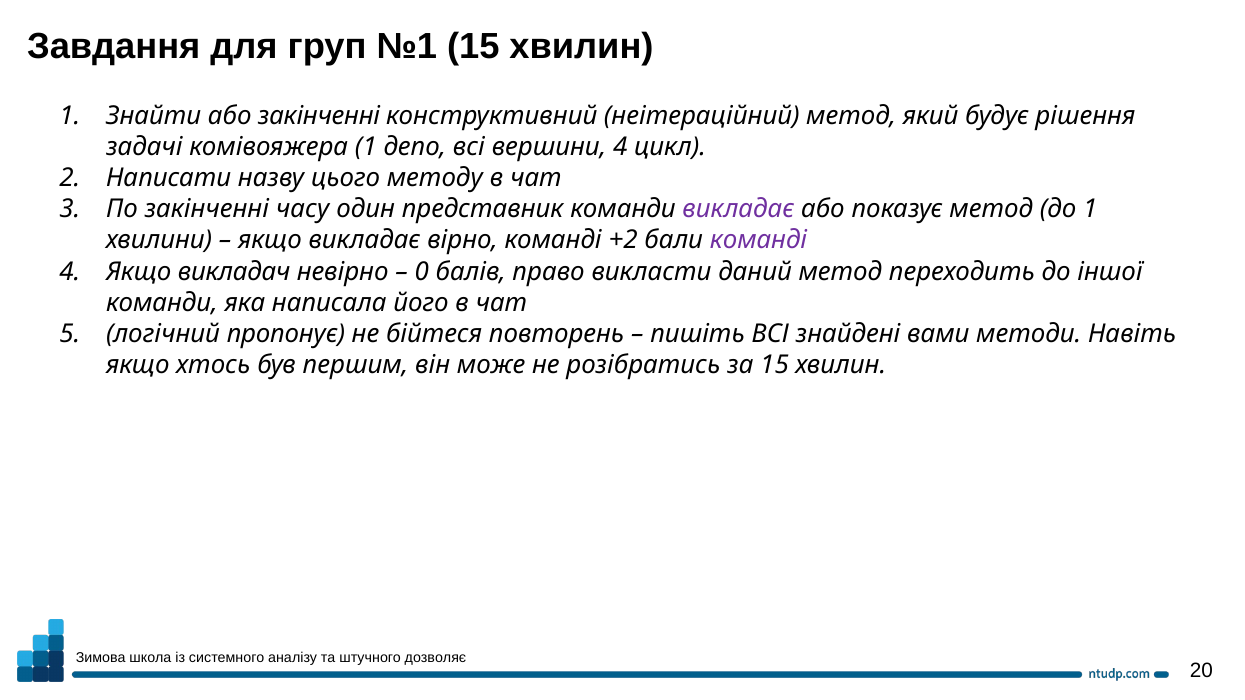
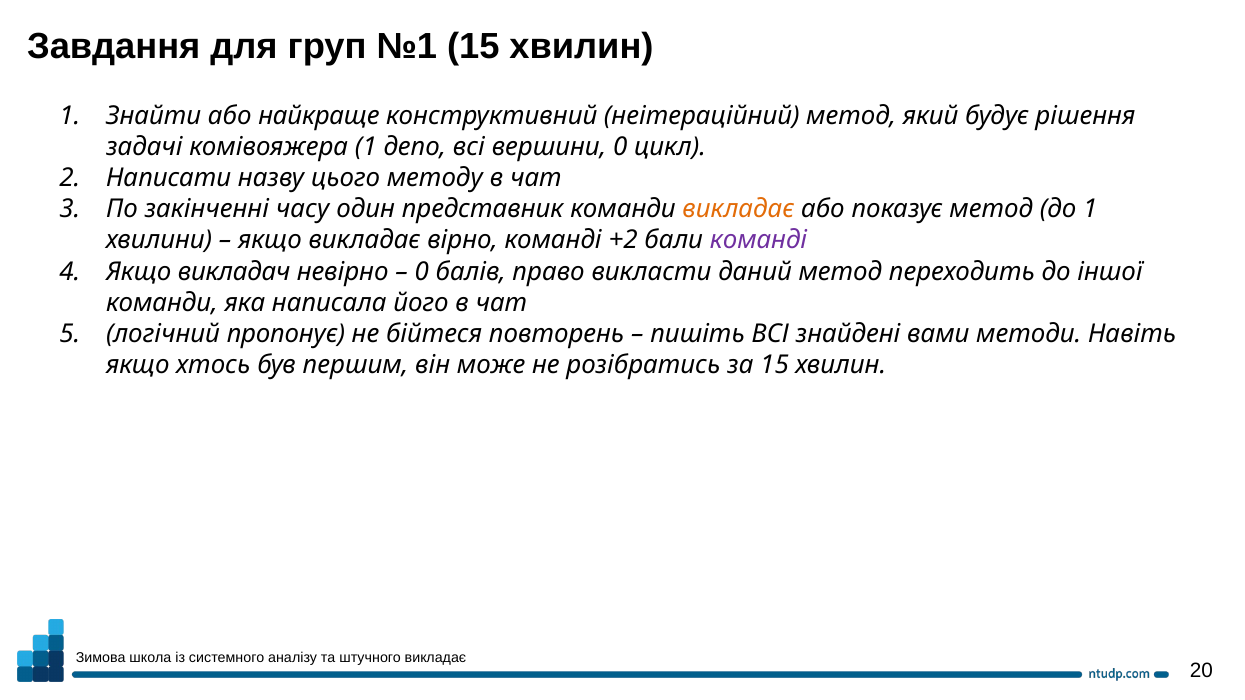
або закінченні: закінченні -> найкраще
вершини 4: 4 -> 0
викладає at (738, 209) colour: purple -> orange
штучного дозволяє: дозволяє -> викладає
